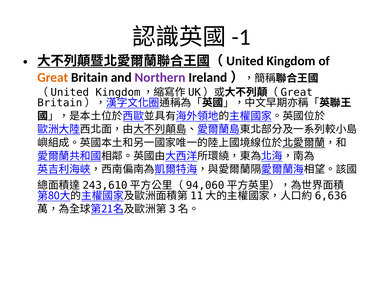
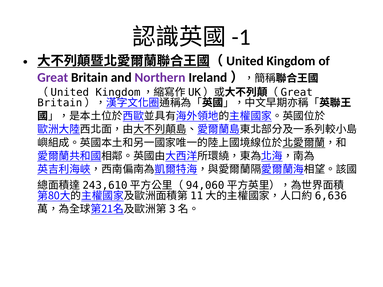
Great colour: orange -> purple
